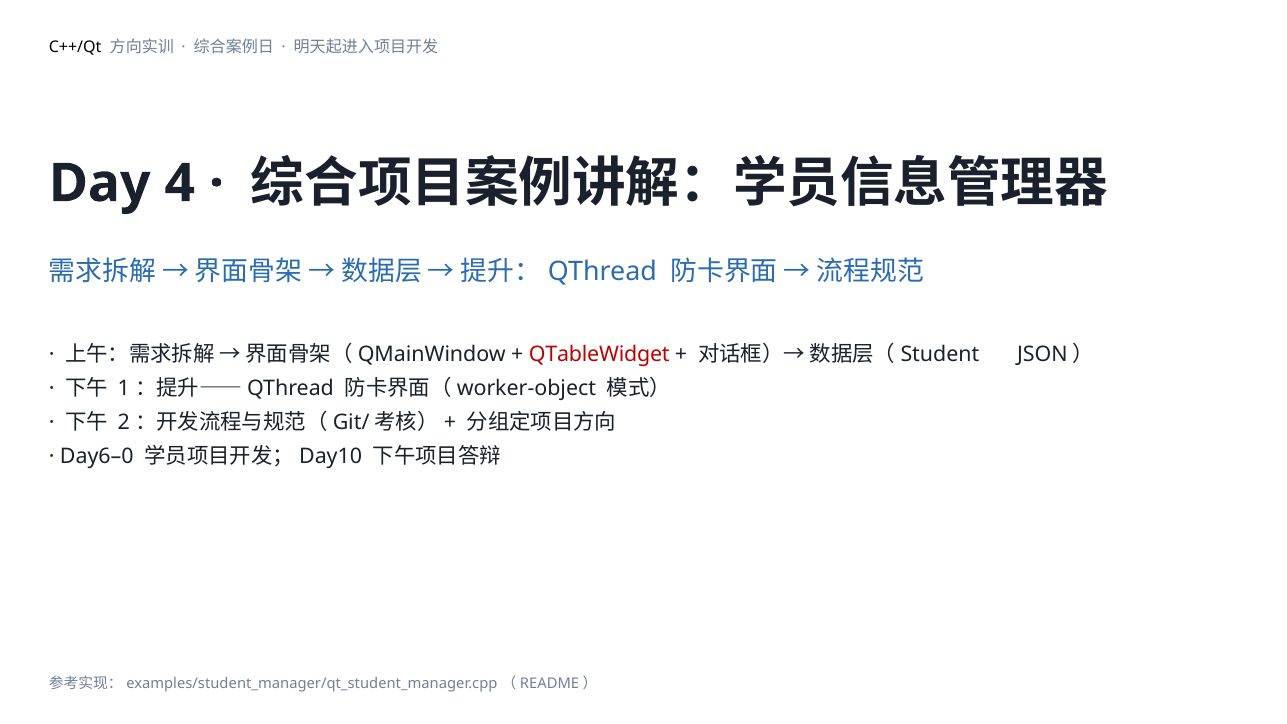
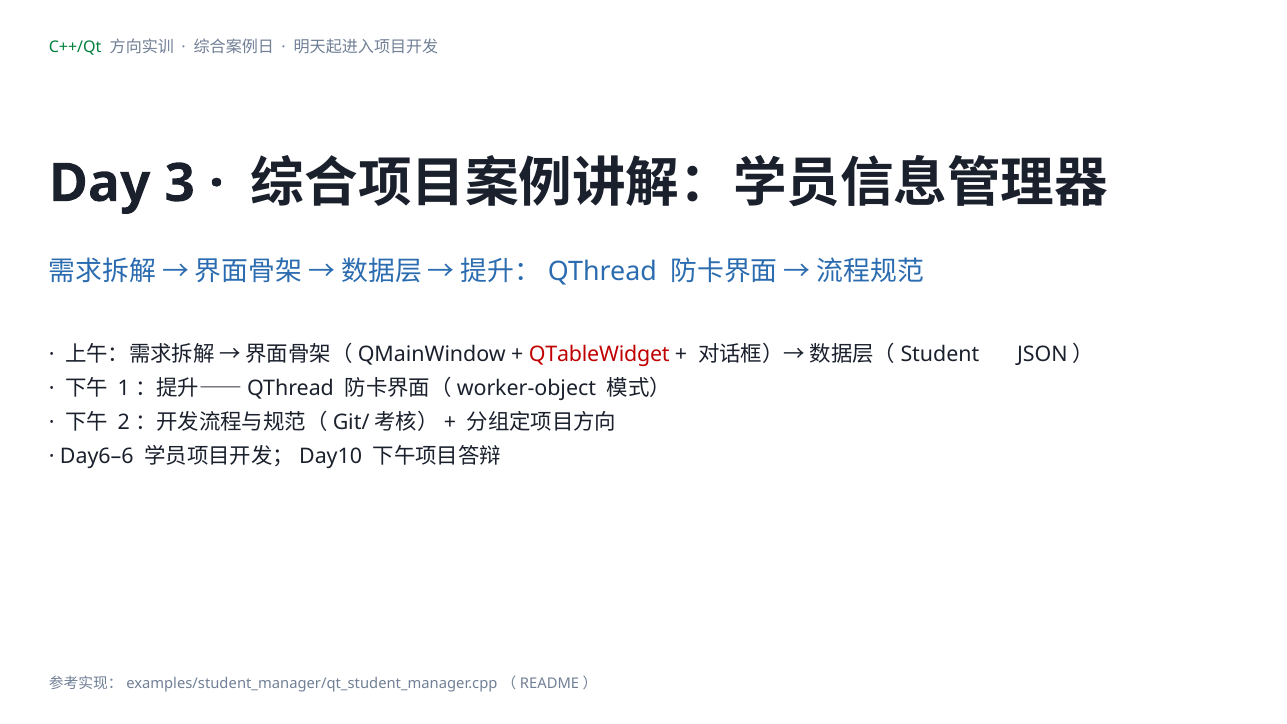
C++/Qt colour: black -> green
4: 4 -> 3
Day6–0: Day6–0 -> Day6–6
